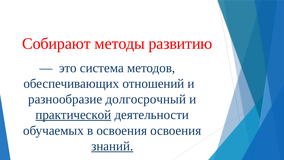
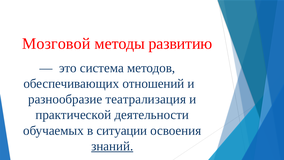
Собирают: Собирают -> Мозговой
долгосрочный: долгосрочный -> театрализация
практической underline: present -> none
в освоения: освоения -> ситуации
